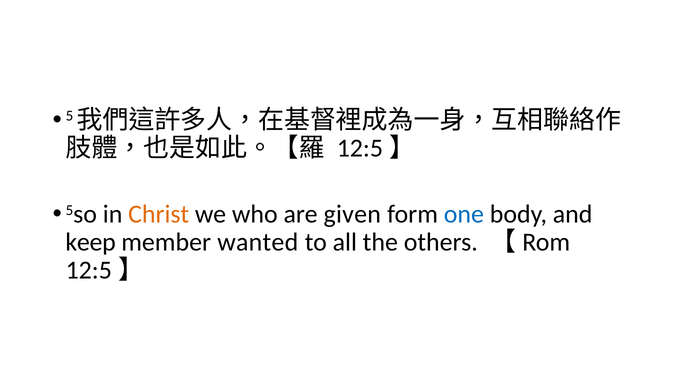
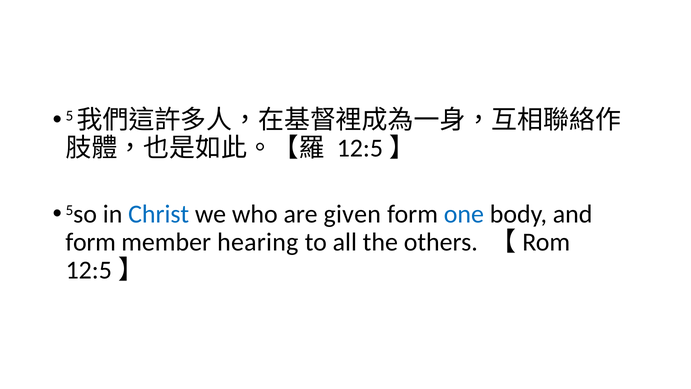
Christ colour: orange -> blue
keep at (91, 242): keep -> form
wanted: wanted -> hearing
